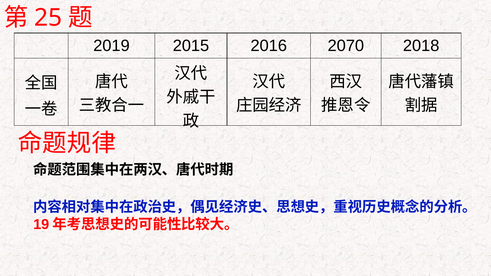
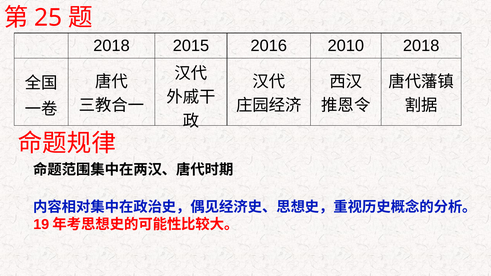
2019 at (111, 46): 2019 -> 2018
2070: 2070 -> 2010
